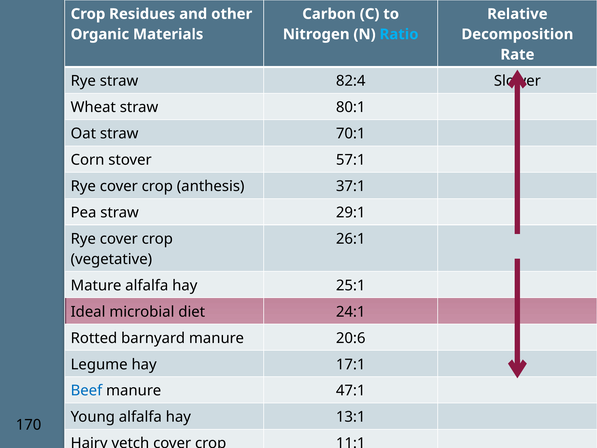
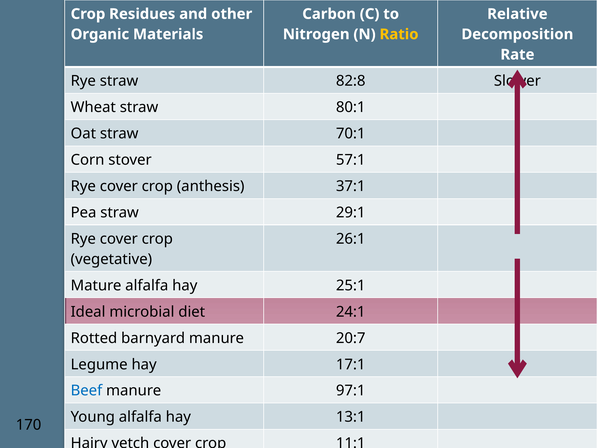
Ratio colour: light blue -> yellow
82:4: 82:4 -> 82:8
20:6: 20:6 -> 20:7
47:1: 47:1 -> 97:1
